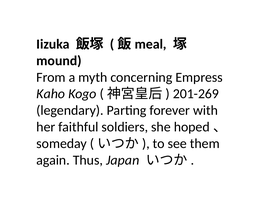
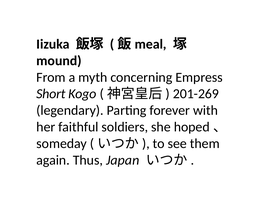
Kaho: Kaho -> Short
